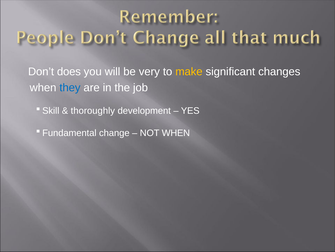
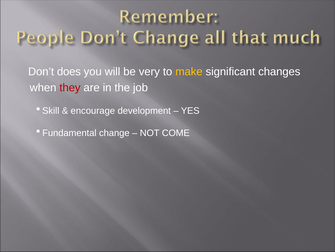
they colour: blue -> red
thoroughly: thoroughly -> encourage
NOT WHEN: WHEN -> COME
